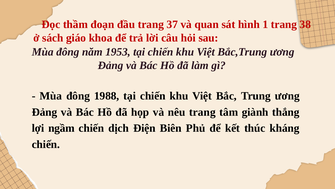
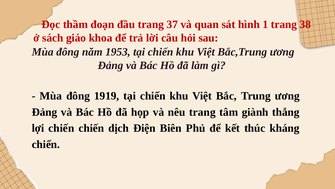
1988: 1988 -> 1919
lợi ngầm: ngầm -> chiến
